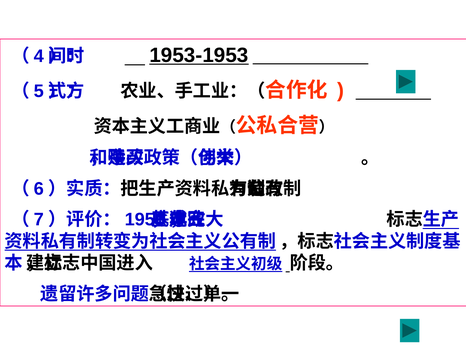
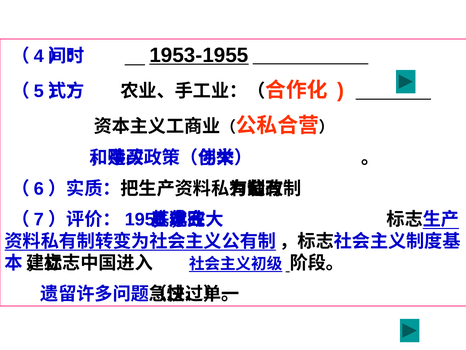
1953-1953: 1953-1953 -> 1953-1955
